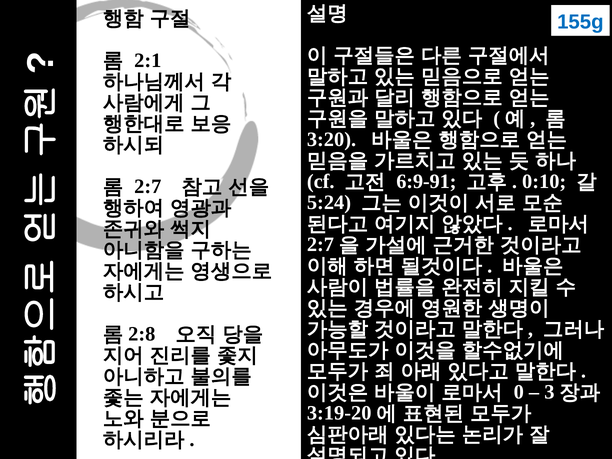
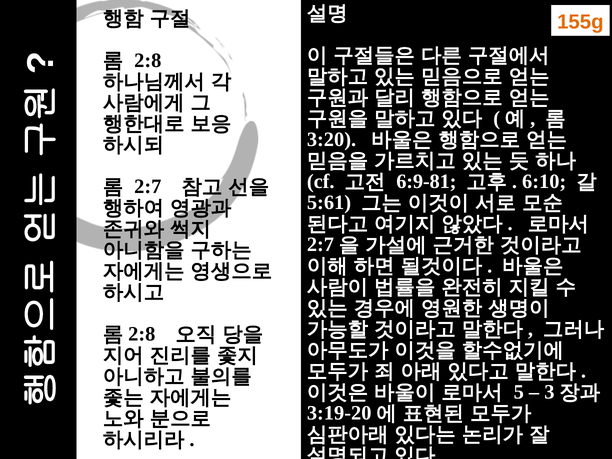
155g colour: blue -> orange
2:1: 2:1 -> 2:8
6:9-91: 6:9-91 -> 6:9-81
0:10: 0:10 -> 6:10
5:24: 5:24 -> 5:61
0: 0 -> 5
